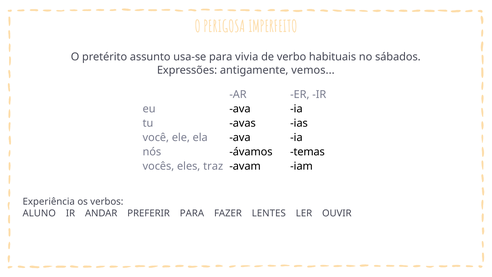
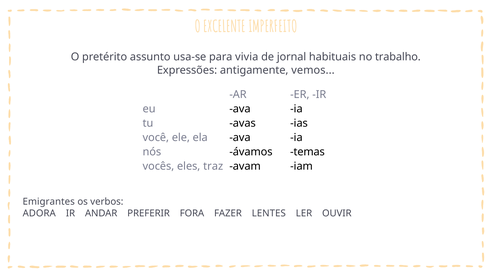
PERIGOSA: PERIGOSA -> EXCELENTE
verbo: verbo -> jornal
sábados: sábados -> trabalho
Experiência: Experiência -> Emigrantes
ALUNO: ALUNO -> ADORA
PREFERIR PARA: PARA -> FORA
